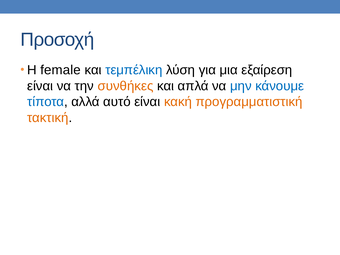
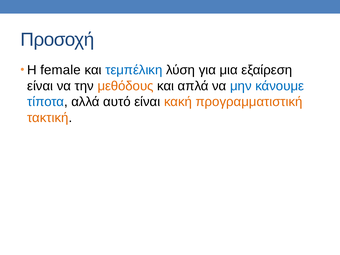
συνθήκες: συνθήκες -> μεθόδους
